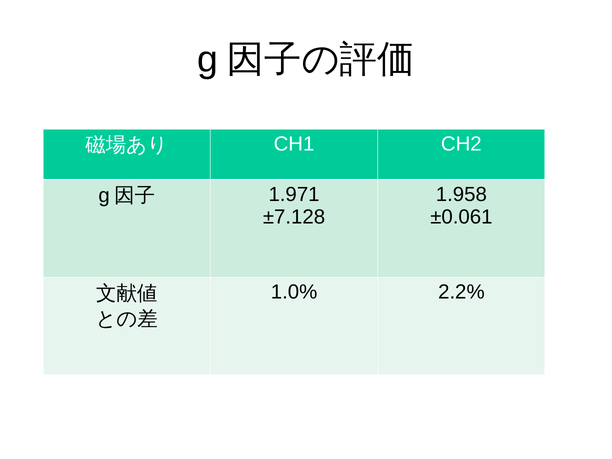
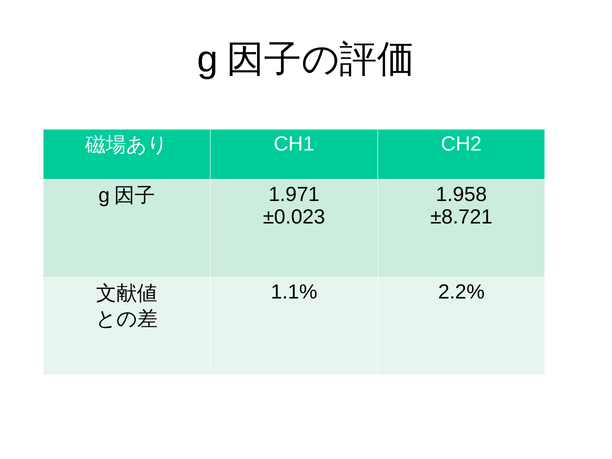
±7.128: ±7.128 -> ±0.023
±0.061: ±0.061 -> ±8.721
1.0%: 1.0% -> 1.1%
